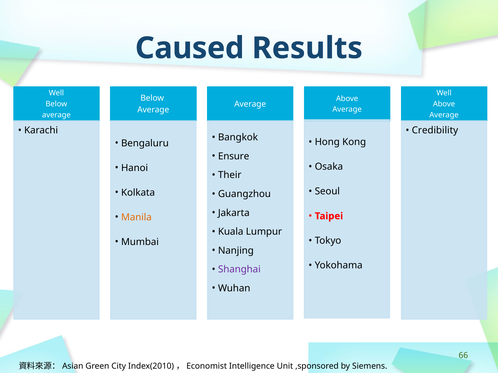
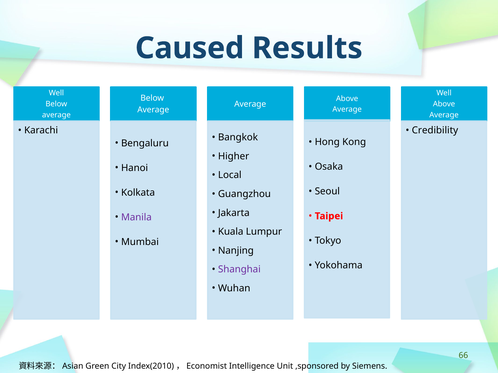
Ensure: Ensure -> Higher
Their: Their -> Local
Manila colour: orange -> purple
